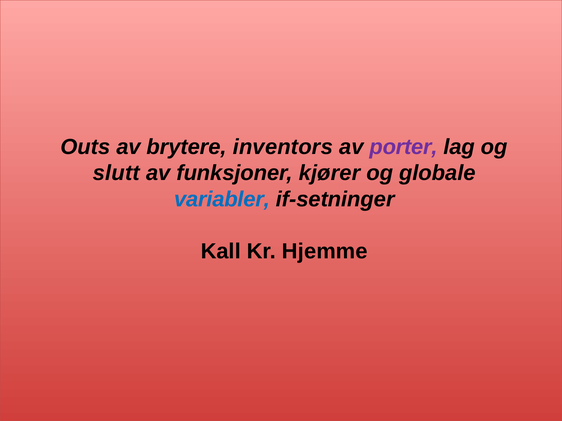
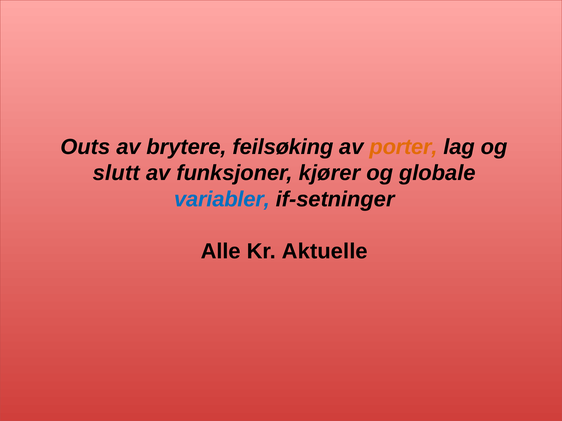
inventors: inventors -> feilsøking
porter colour: purple -> orange
Kall: Kall -> Alle
Hjemme: Hjemme -> Aktuelle
